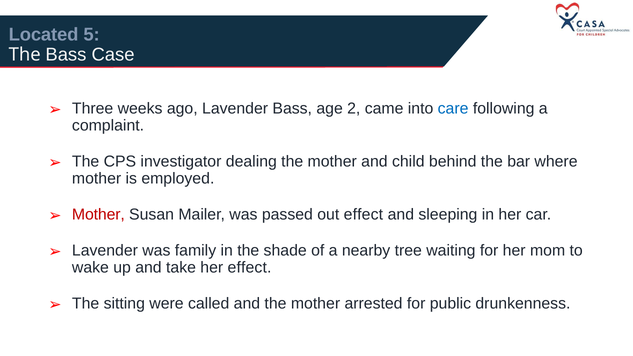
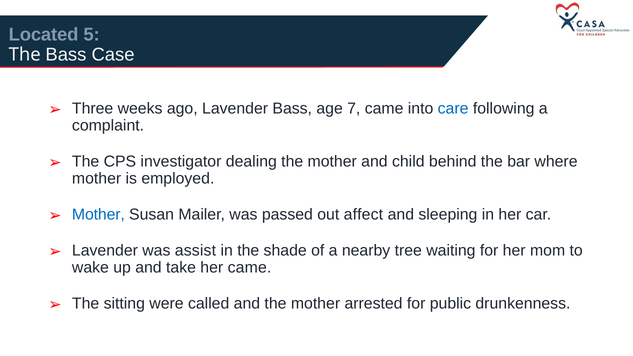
2: 2 -> 7
Mother at (98, 215) colour: red -> blue
out effect: effect -> affect
family: family -> assist
her effect: effect -> came
